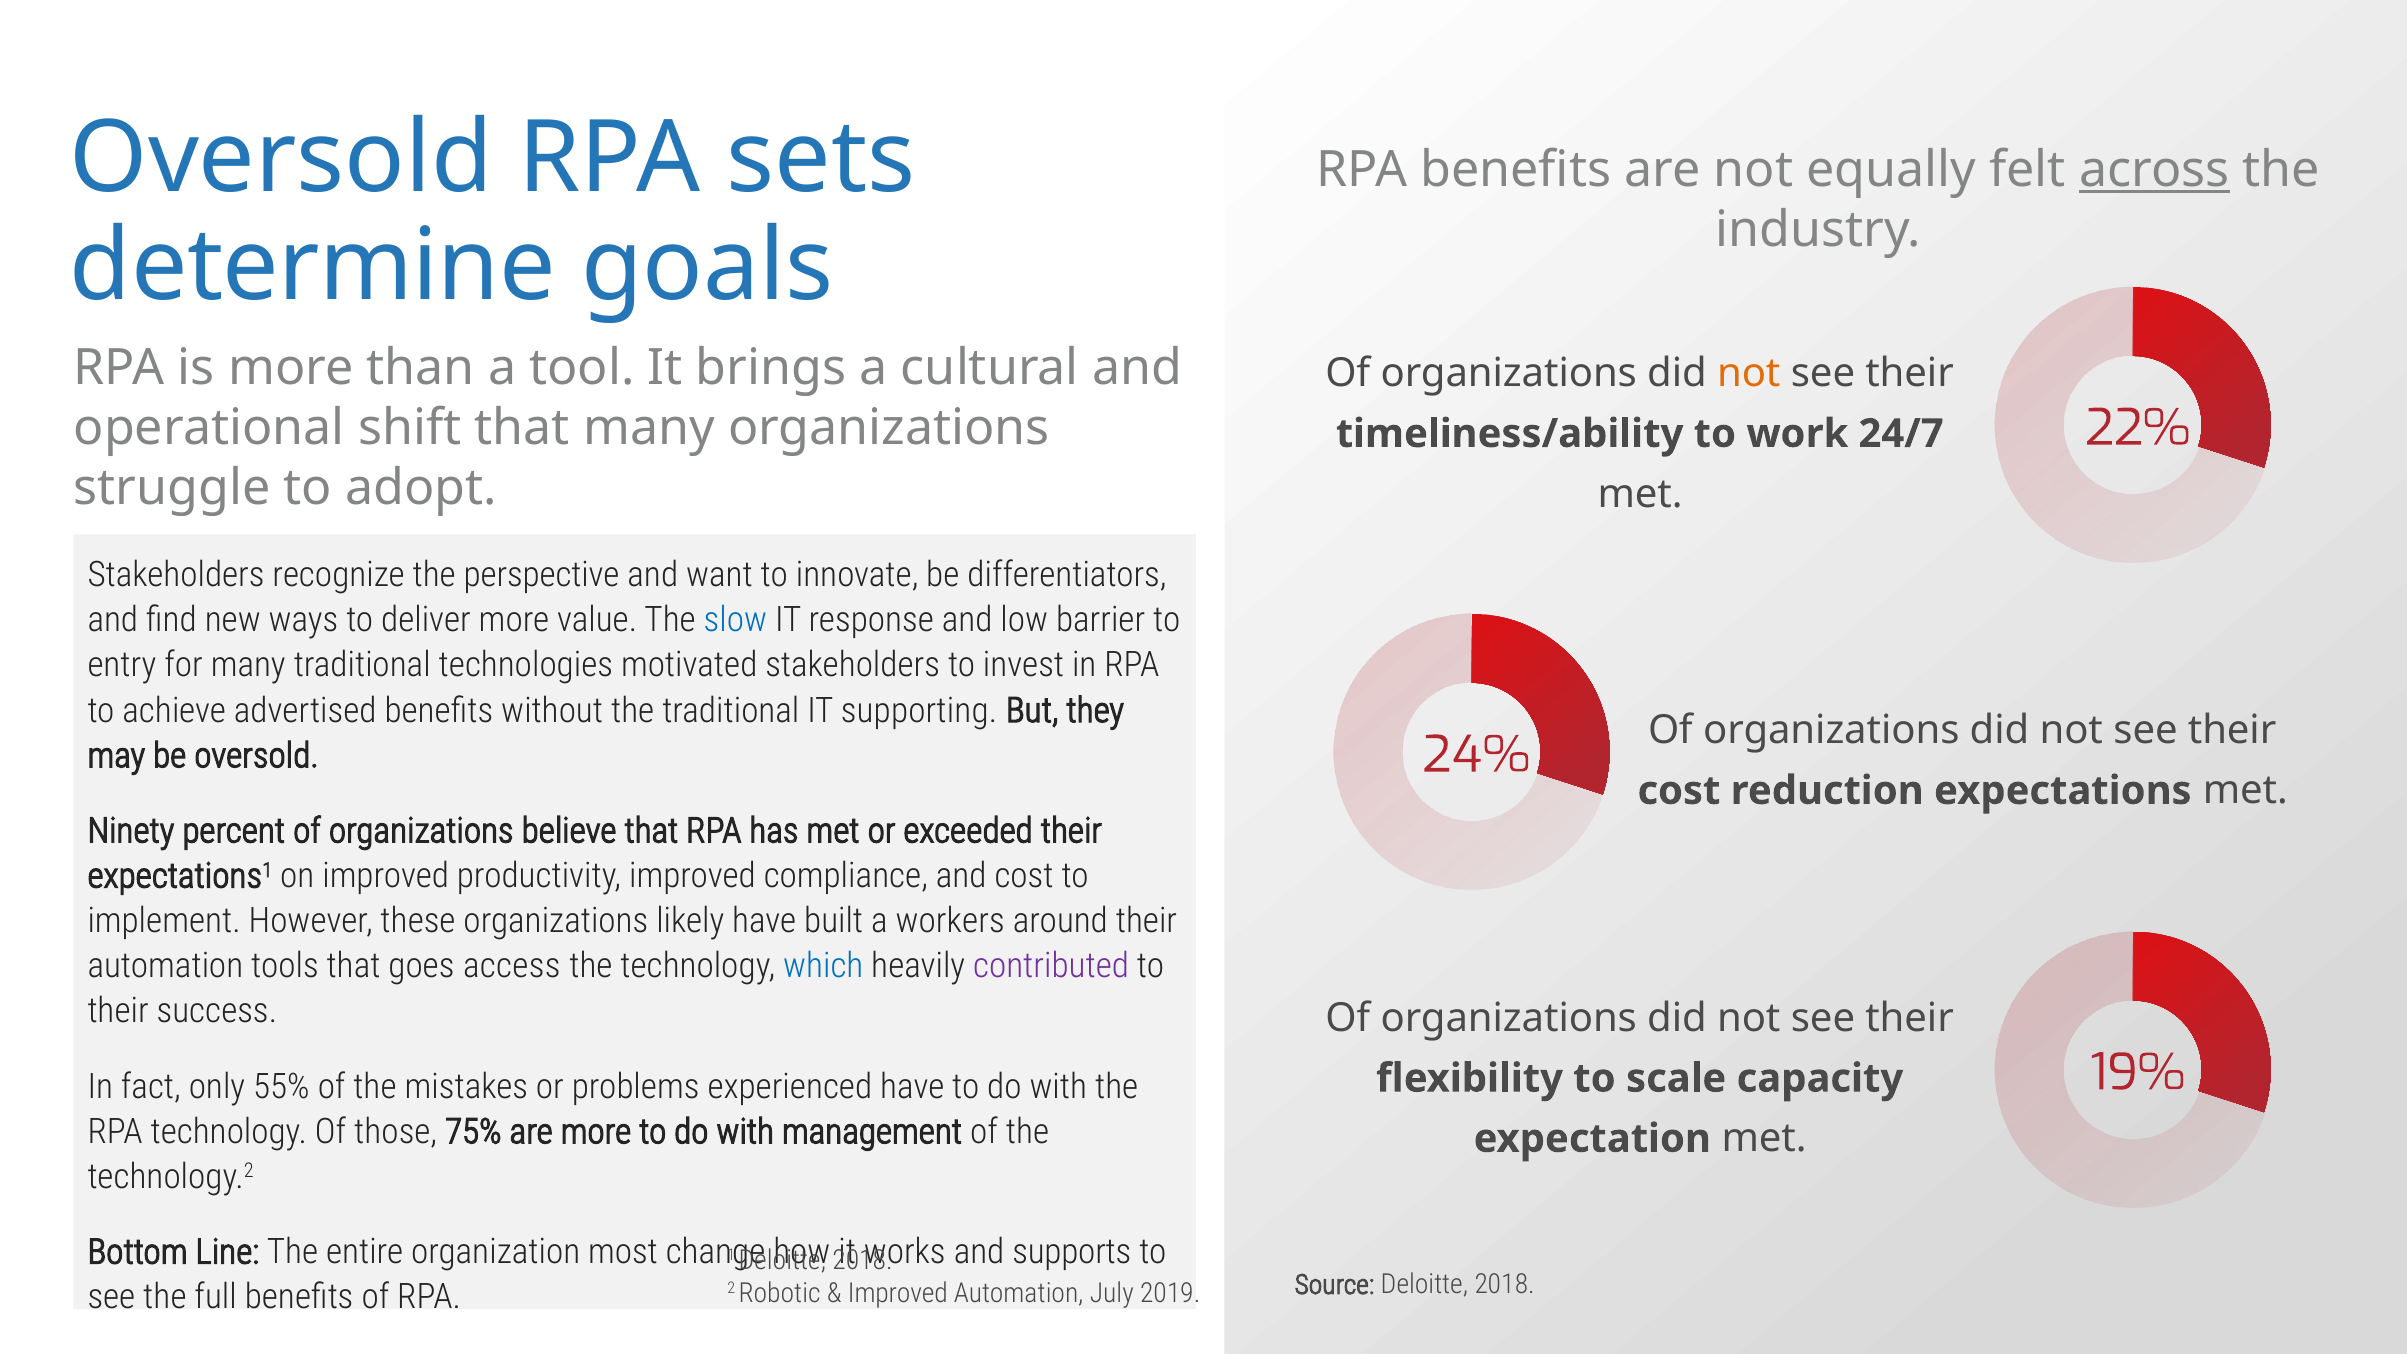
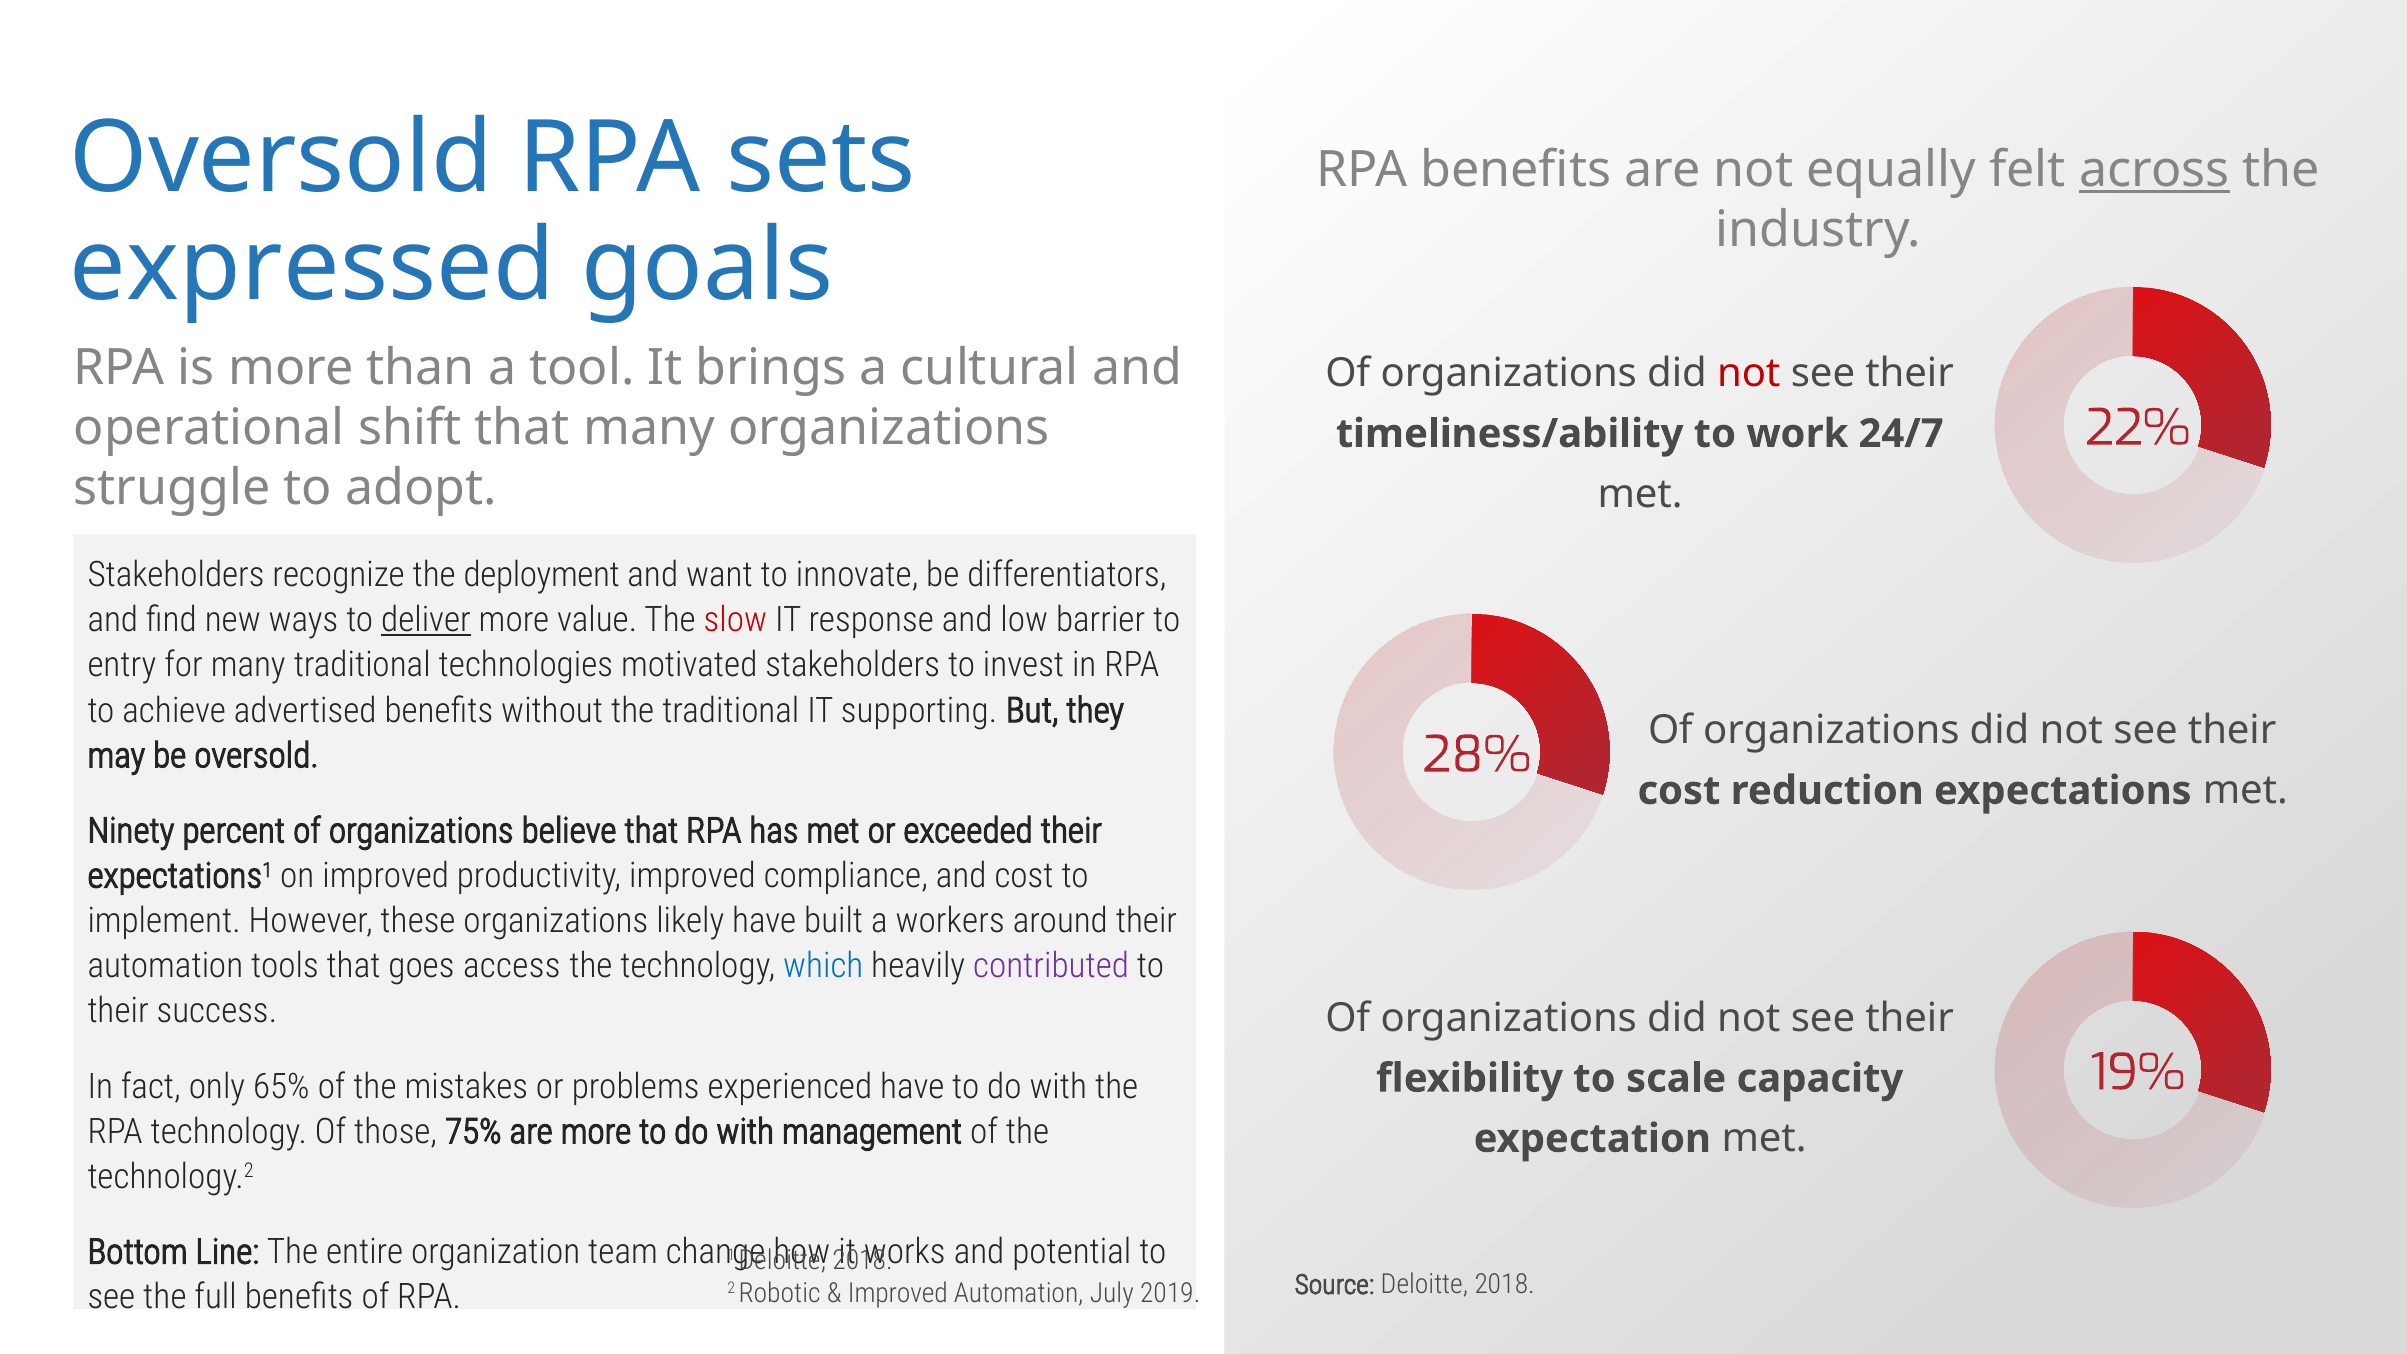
determine: determine -> expressed
not at (1749, 374) colour: orange -> red
perspective: perspective -> deployment
deliver underline: none -> present
slow colour: blue -> red
24%: 24% -> 28%
55%: 55% -> 65%
most: most -> team
supports: supports -> potential
